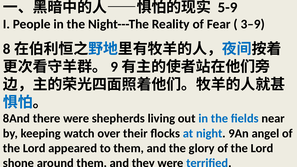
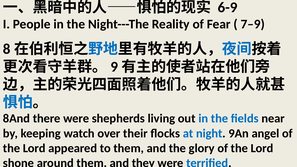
5-9: 5-9 -> 6-9
3–9: 3–9 -> 7–9
